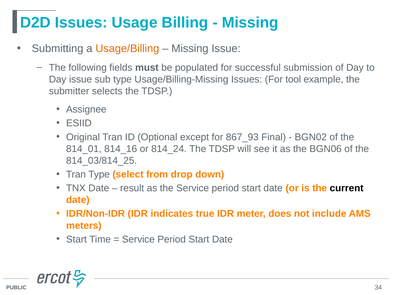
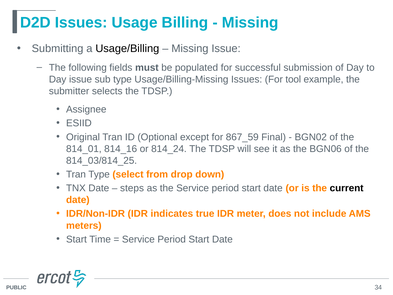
Usage/Billing colour: orange -> black
867_93: 867_93 -> 867_59
result: result -> steps
